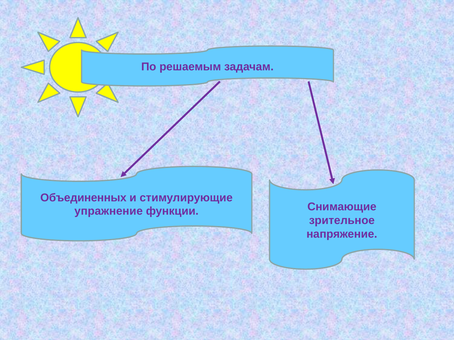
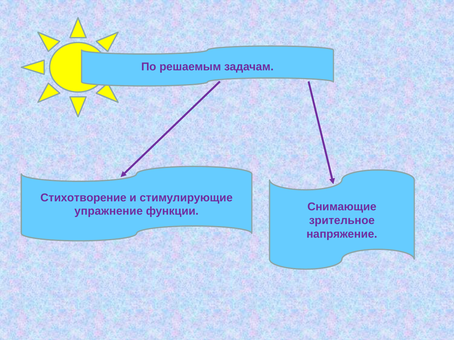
Объединенных: Объединенных -> Стихотворение
